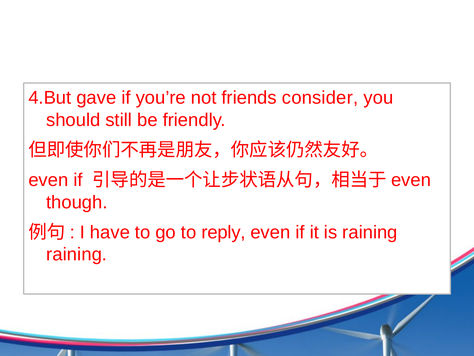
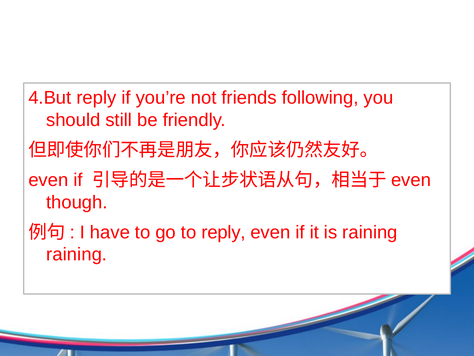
4.But gave: gave -> reply
consider: consider -> following
